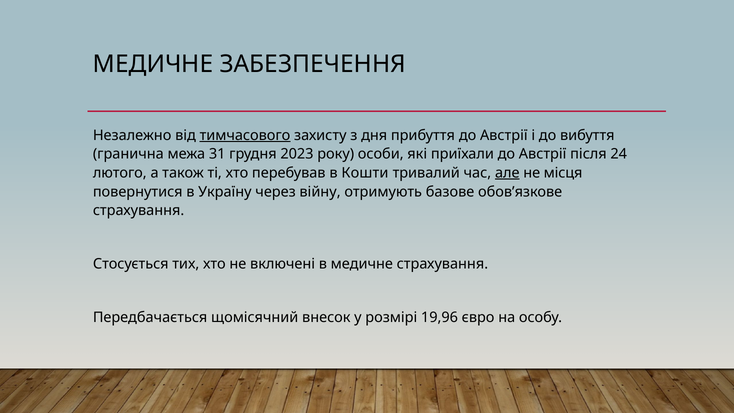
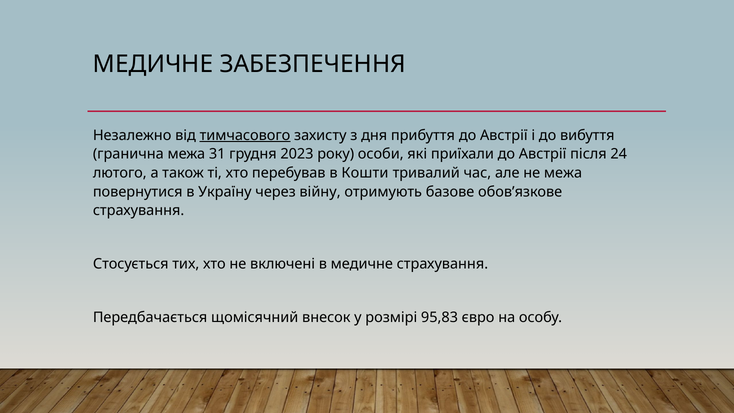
але underline: present -> none
не місця: місця -> межа
19,96: 19,96 -> 95,83
